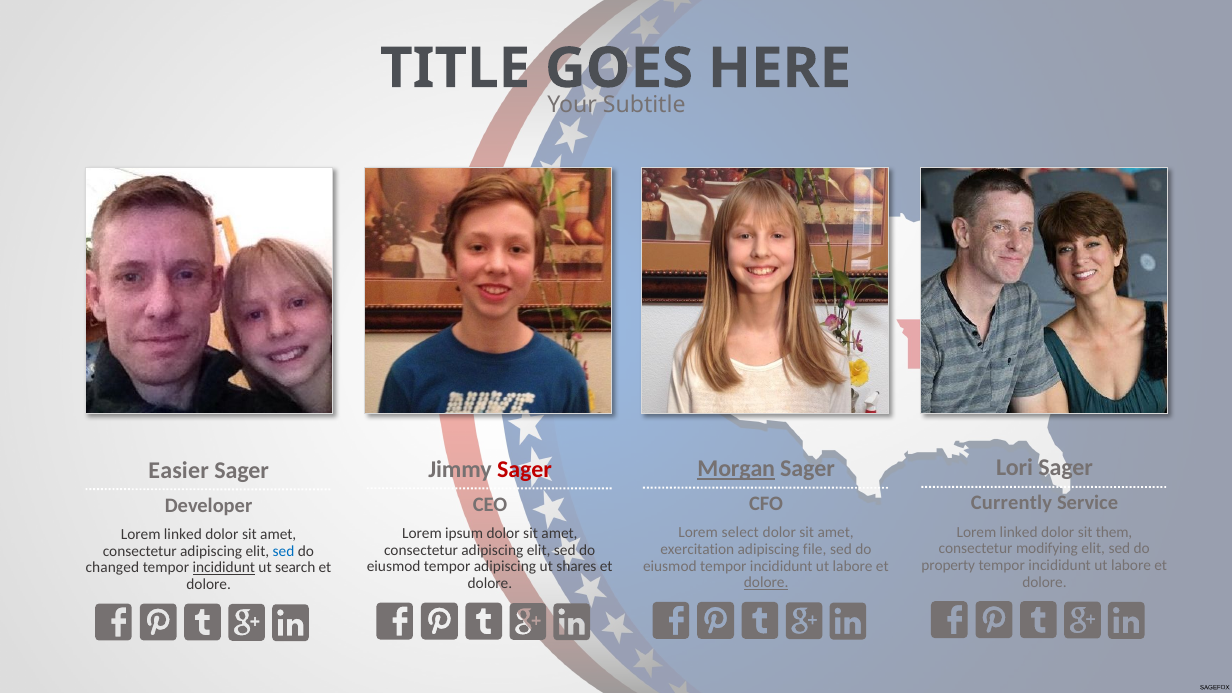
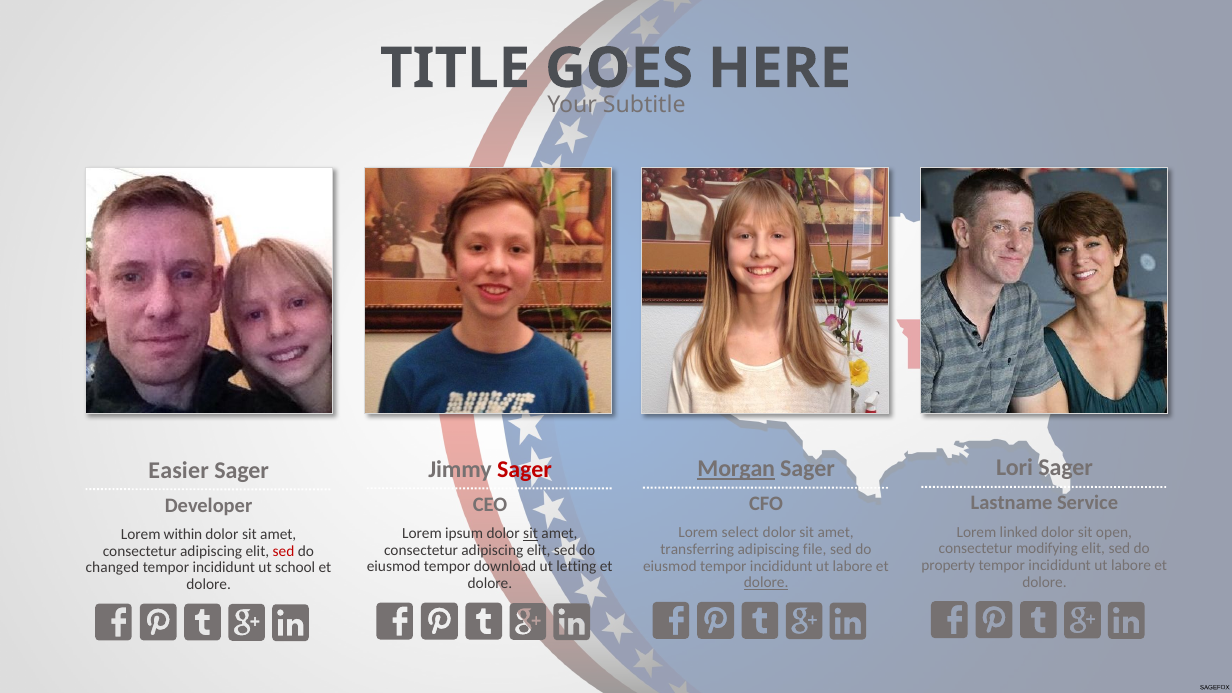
Currently: Currently -> Lastname
them: them -> open
sit at (531, 534) underline: none -> present
linked at (183, 535): linked -> within
exercitation: exercitation -> transferring
sed at (284, 551) colour: blue -> red
tempor adipiscing: adipiscing -> download
shares: shares -> letting
incididunt at (224, 568) underline: present -> none
search: search -> school
